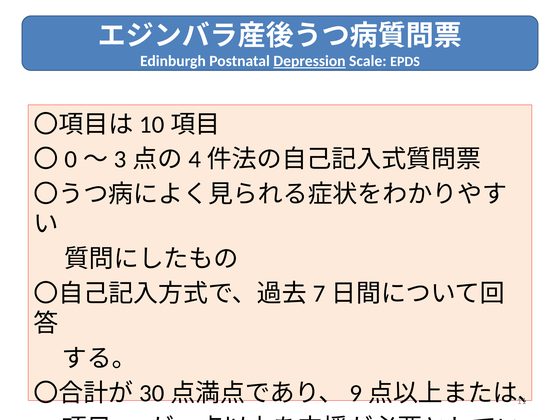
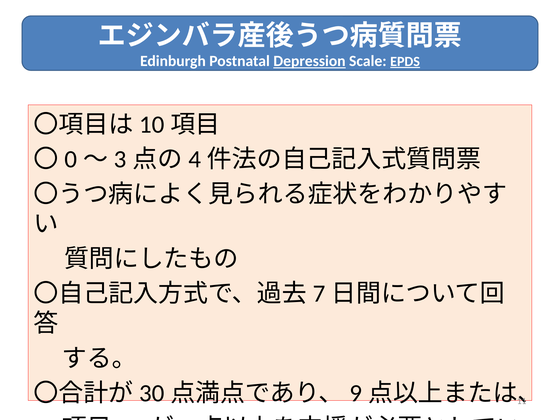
EPDS underline: none -> present
